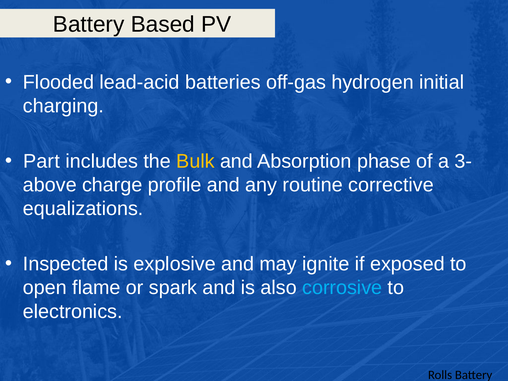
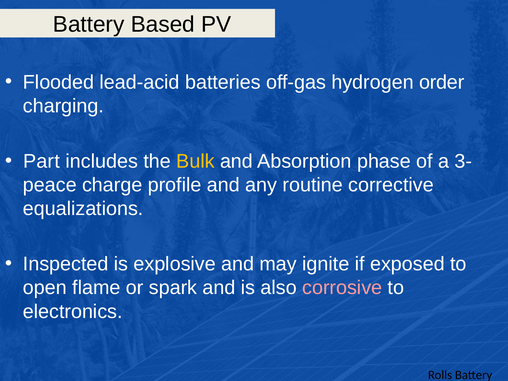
initial: initial -> order
above: above -> peace
corrosive colour: light blue -> pink
